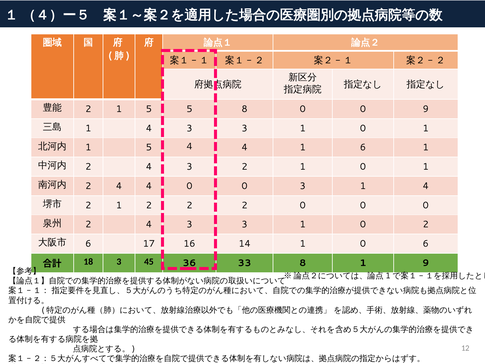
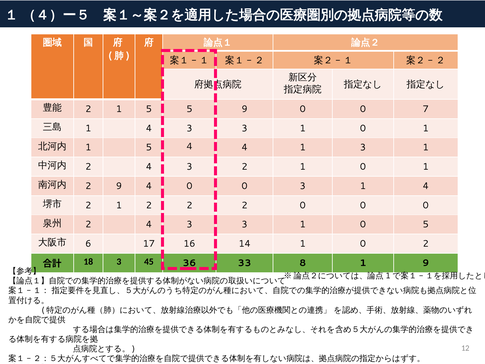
5 8: 8 -> 9
0 9: 9 -> 7
1 6: 6 -> 3
4 at (119, 186): 4 -> 9
0 2: 2 -> 5
0 6: 6 -> 2
